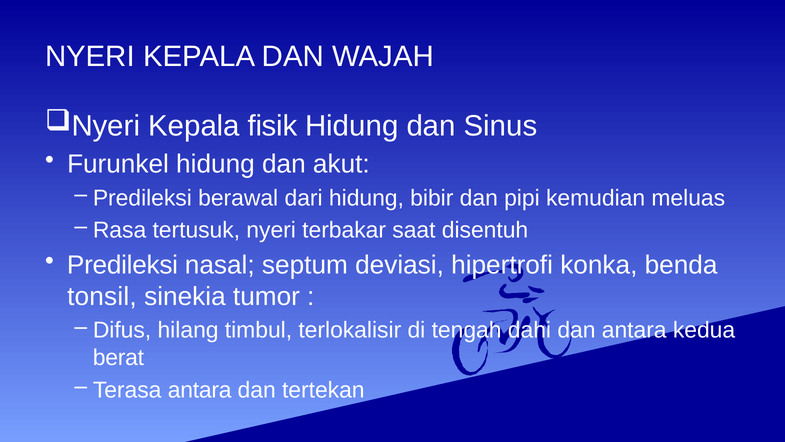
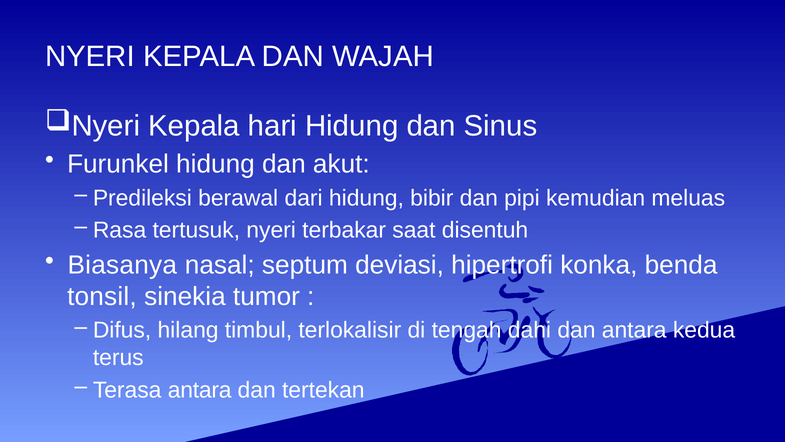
fisik: fisik -> hari
Predileksi at (123, 265): Predileksi -> Biasanya
berat: berat -> terus
